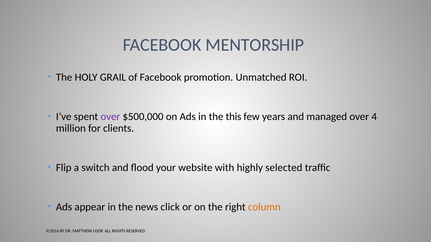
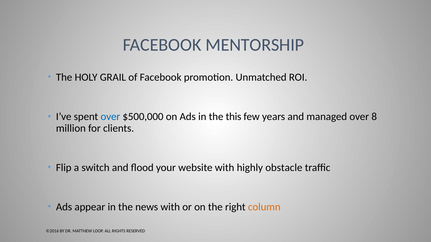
over at (110, 117) colour: purple -> blue
4: 4 -> 8
selected: selected -> obstacle
news click: click -> with
